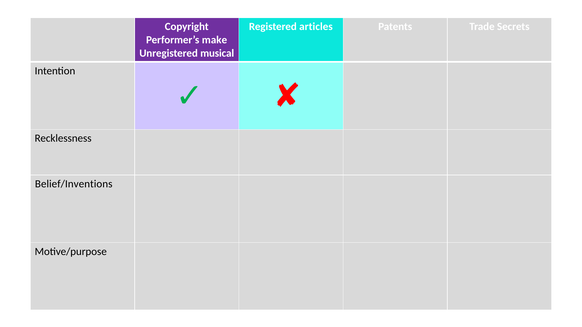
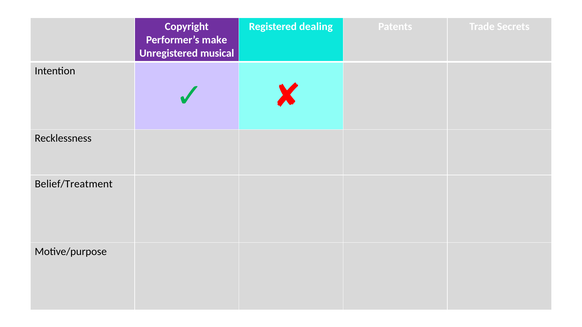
articles: articles -> dealing
Belief/Inventions: Belief/Inventions -> Belief/Treatment
